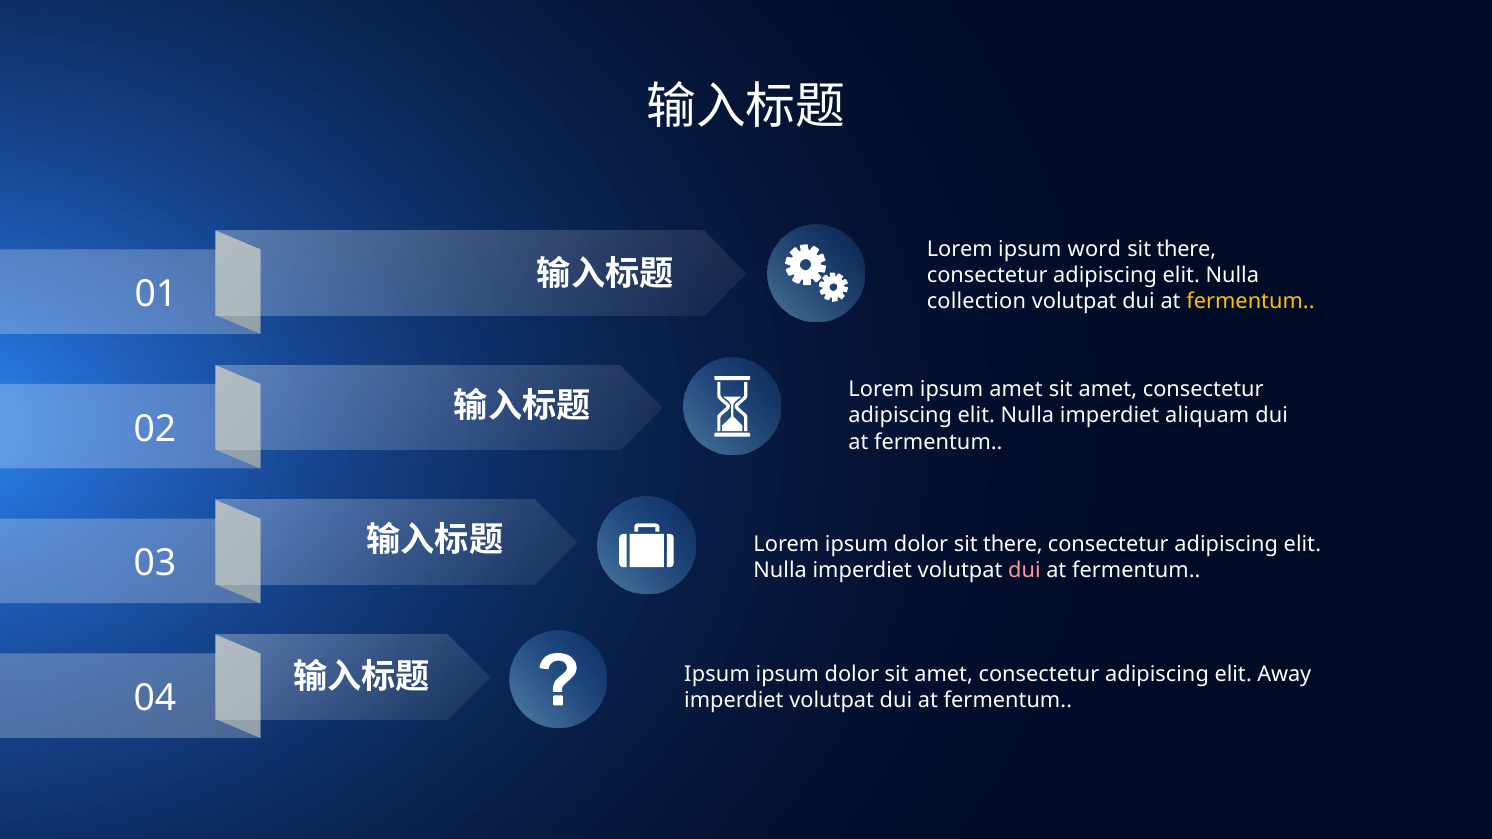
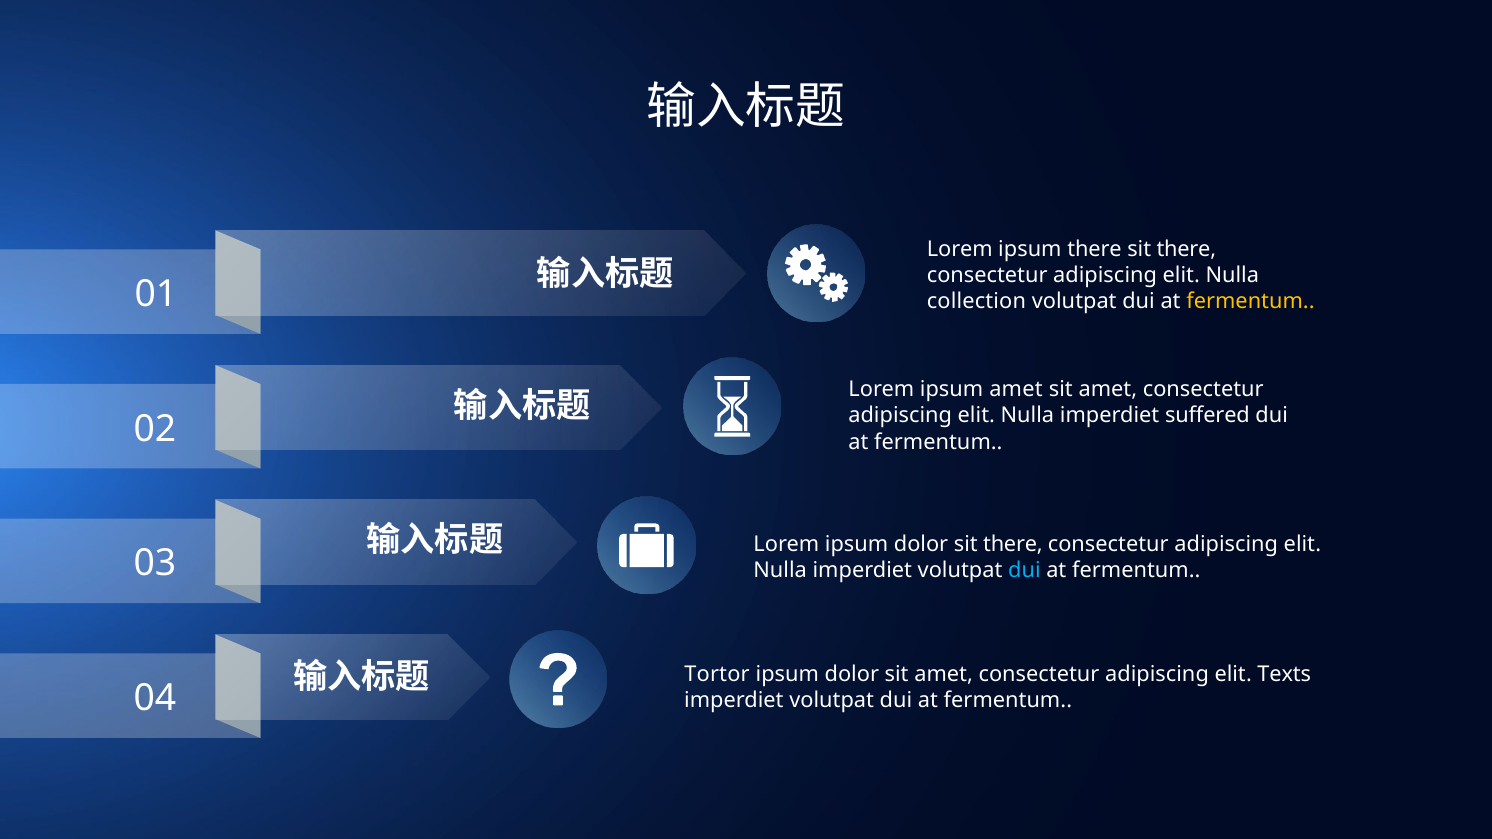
ipsum word: word -> there
aliquam: aliquam -> suffered
dui at (1024, 571) colour: pink -> light blue
Ipsum at (717, 674): Ipsum -> Tortor
Away: Away -> Texts
